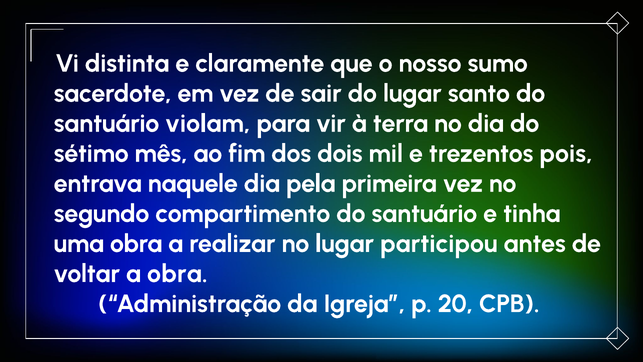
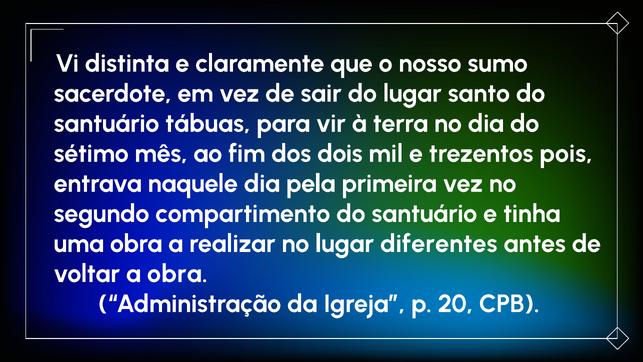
violam: violam -> tábuas
participou: participou -> diferentes
